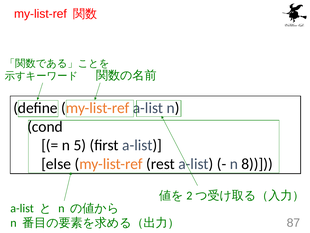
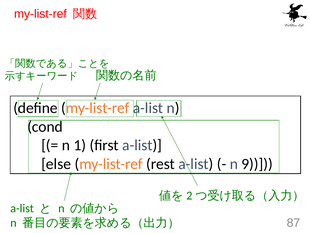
5: 5 -> 1
8: 8 -> 9
